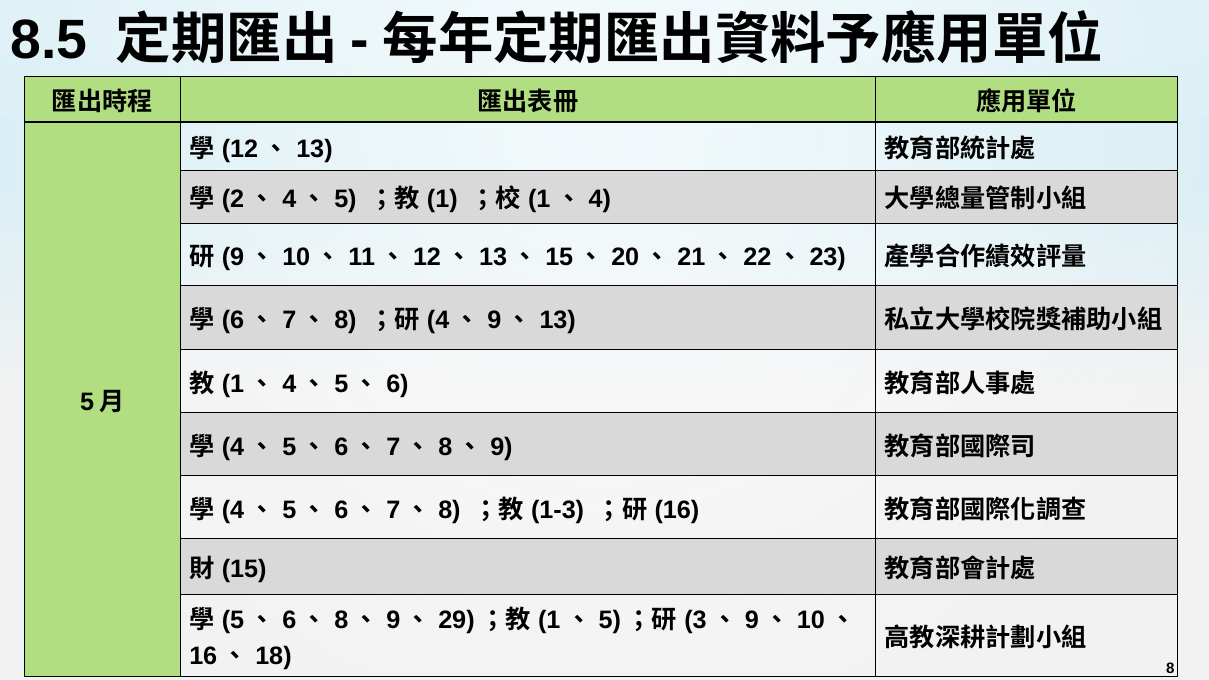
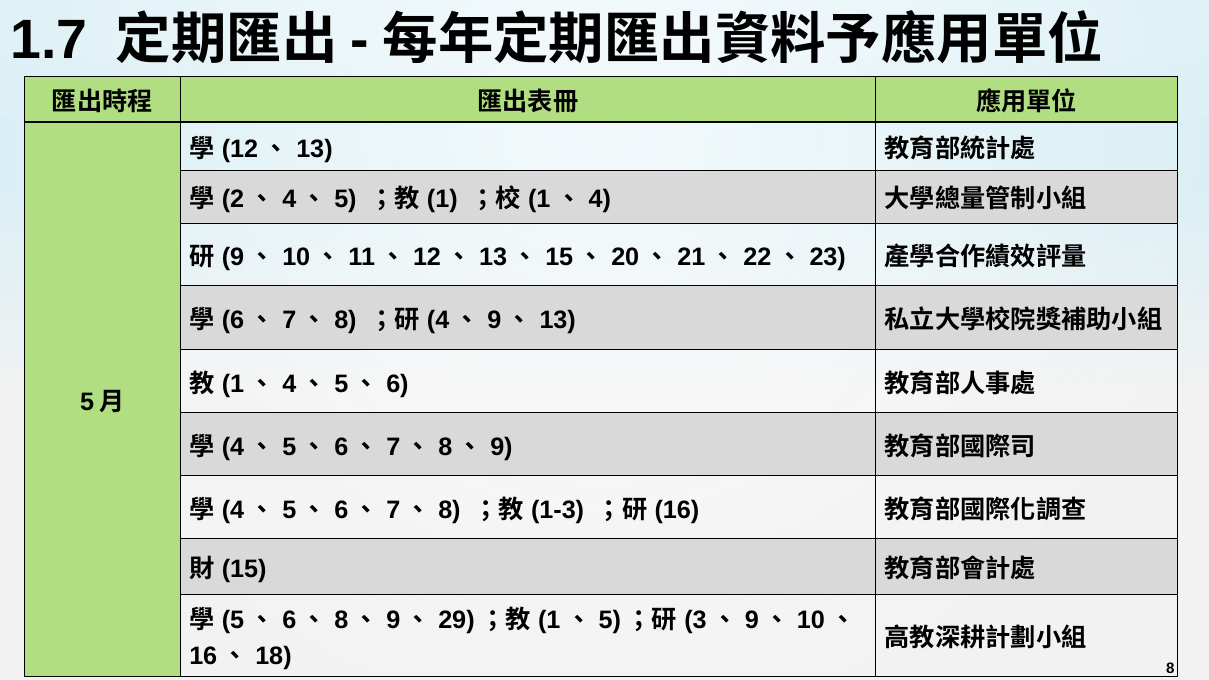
8.5: 8.5 -> 1.7
